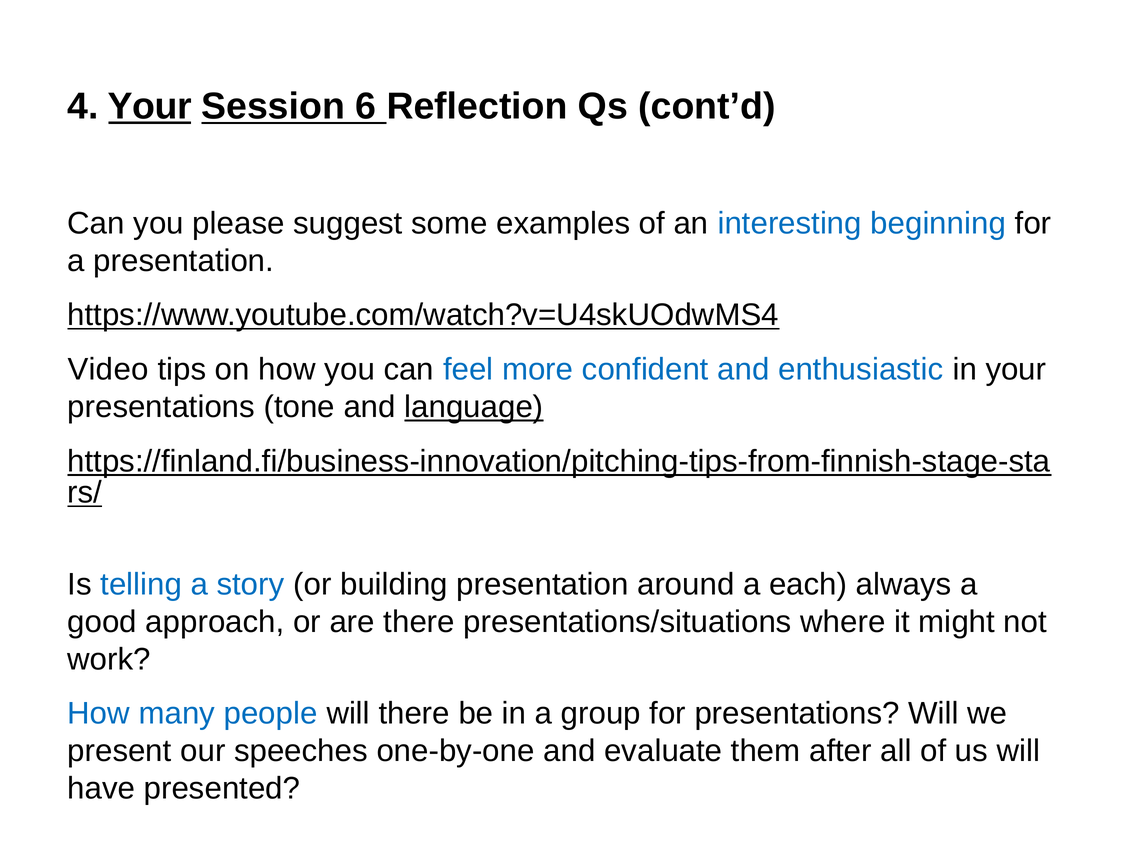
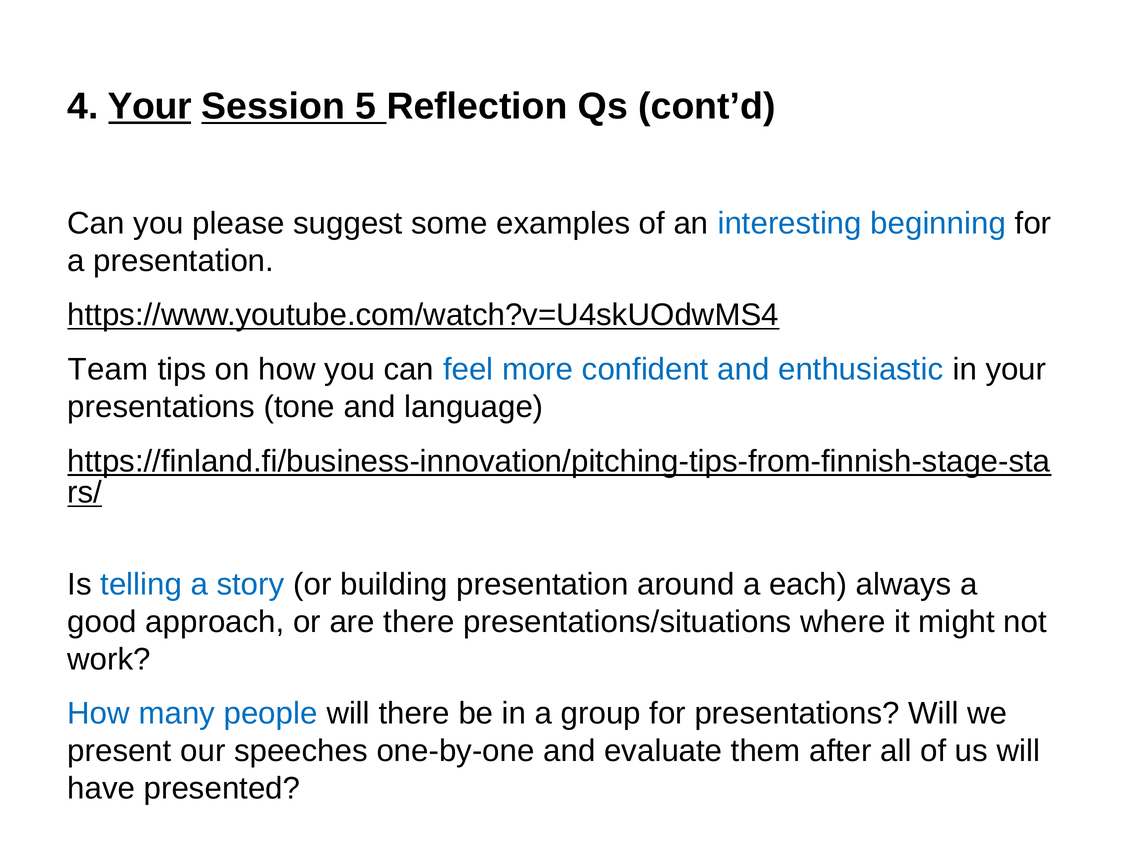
6: 6 -> 5
Video: Video -> Team
language underline: present -> none
